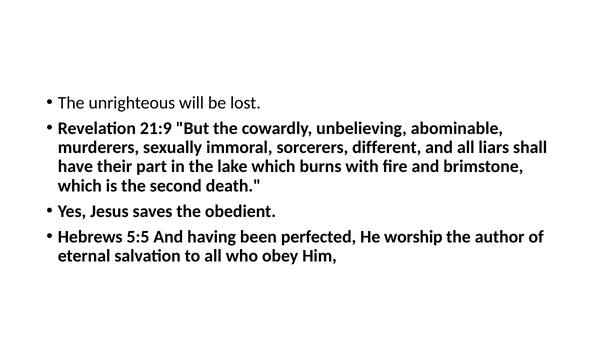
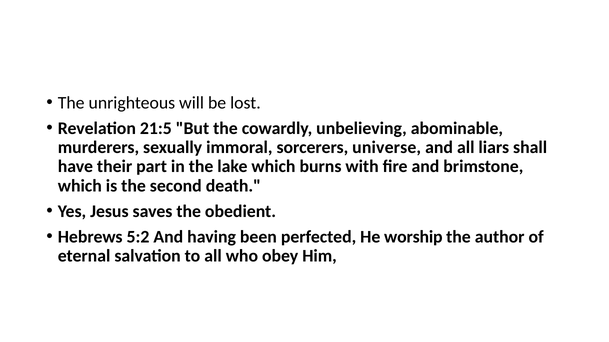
21:9: 21:9 -> 21:5
different: different -> universe
5:5: 5:5 -> 5:2
